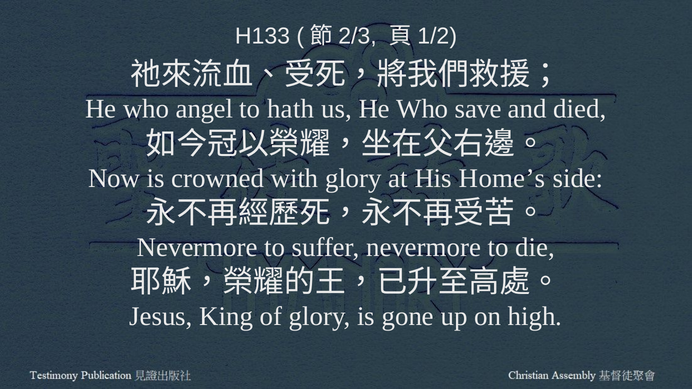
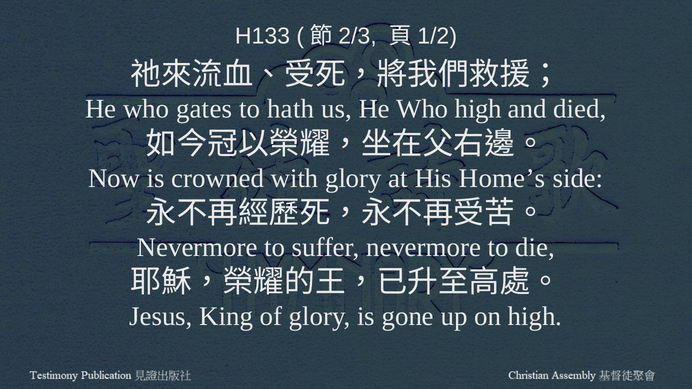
angel: angel -> gates
Who save: save -> high
